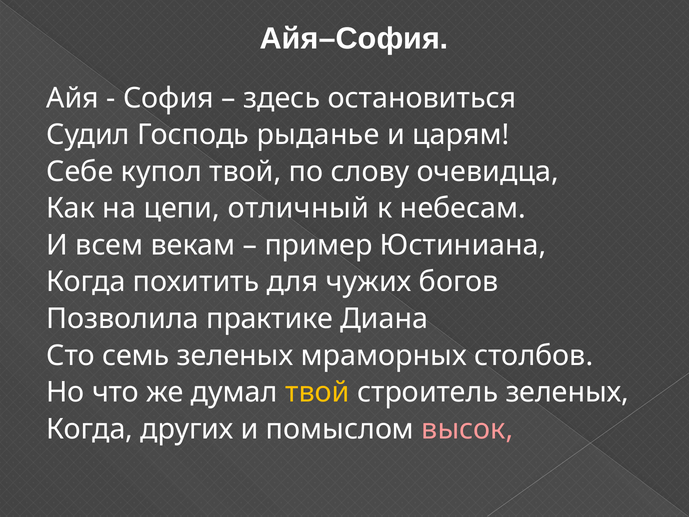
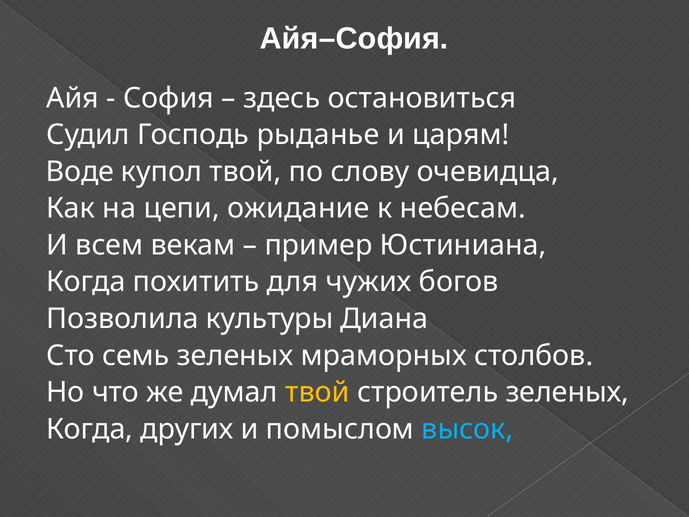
Себе: Себе -> Воде
отличный: отличный -> ожидание
практике: практике -> культуры
высок colour: pink -> light blue
